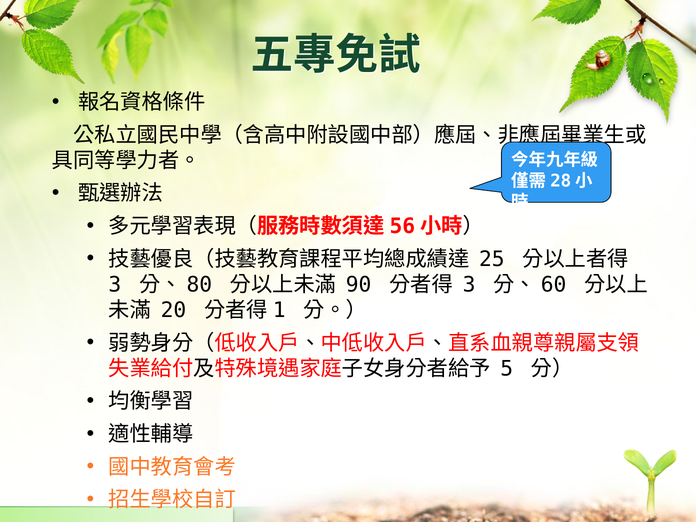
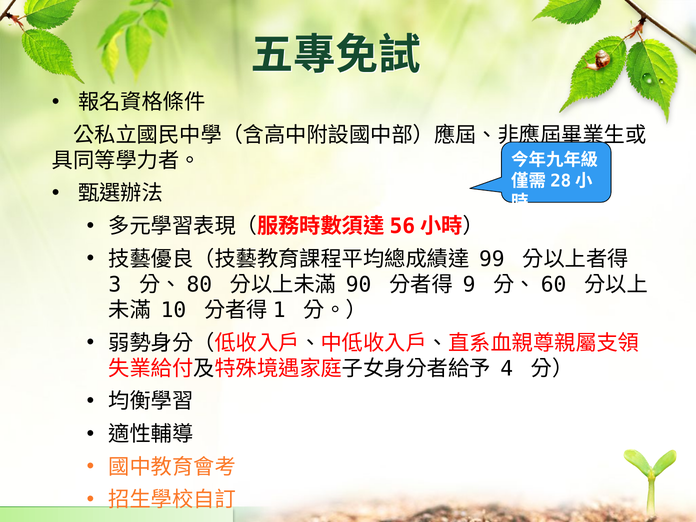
25: 25 -> 99
3 at (469, 285): 3 -> 9
20: 20 -> 10
5: 5 -> 4
